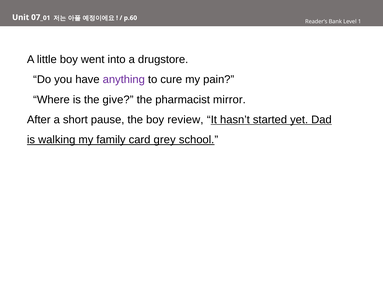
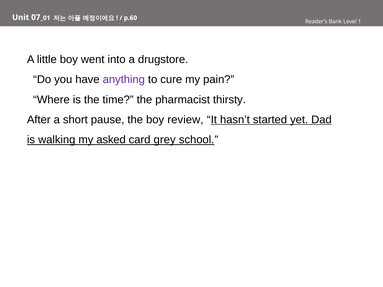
give: give -> time
mirror: mirror -> thirsty
family: family -> asked
